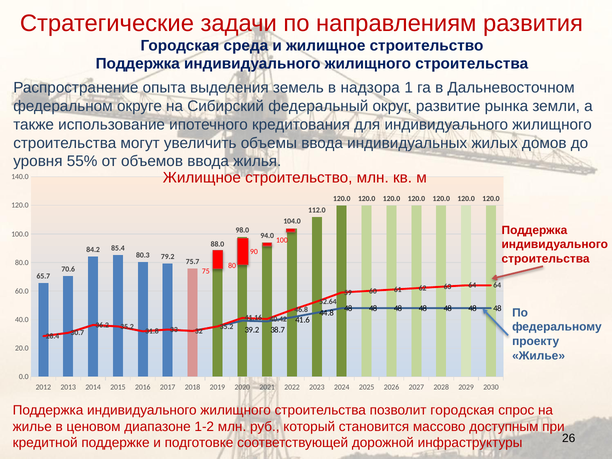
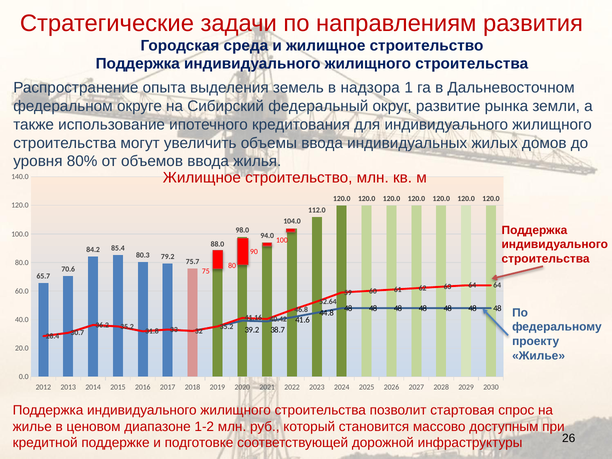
55%: 55% -> 80%
позволит городская: городская -> стартовая
